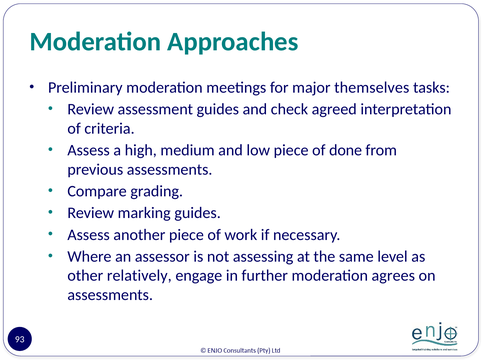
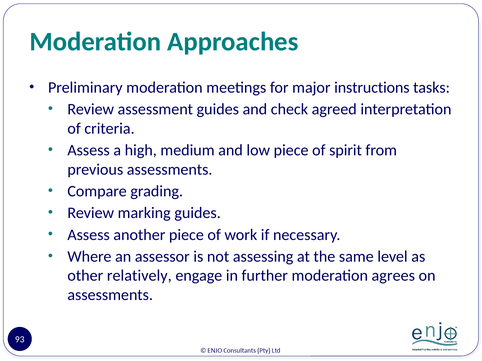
themselves: themselves -> instructions
done: done -> spirit
